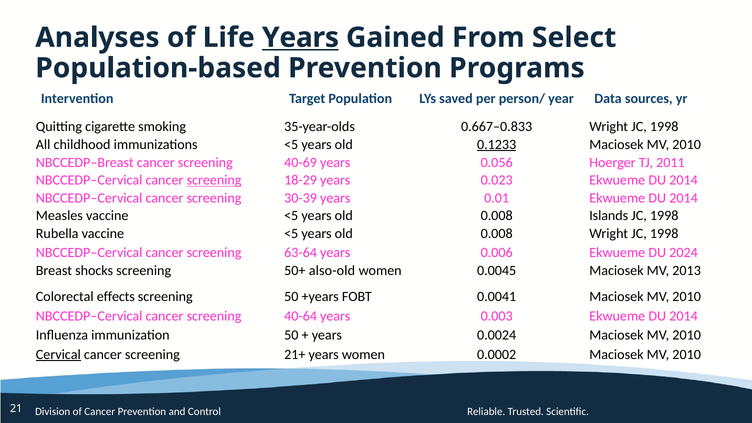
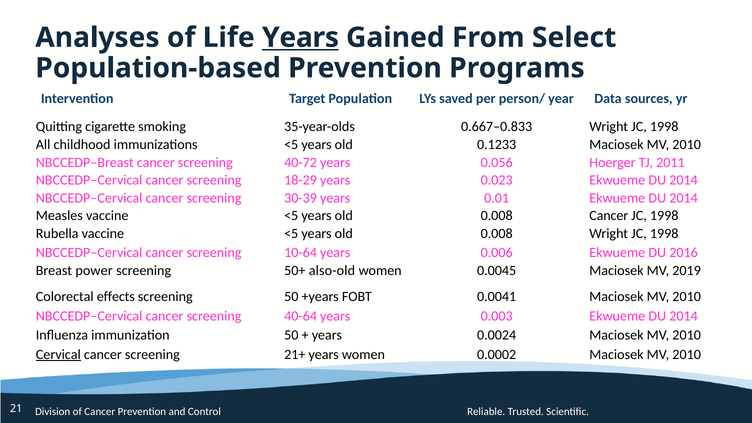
0.1233 underline: present -> none
40-69: 40-69 -> 40-72
screening at (214, 180) underline: present -> none
0.008 Islands: Islands -> Cancer
63-64: 63-64 -> 10-64
2024: 2024 -> 2016
shocks: shocks -> power
2013: 2013 -> 2019
